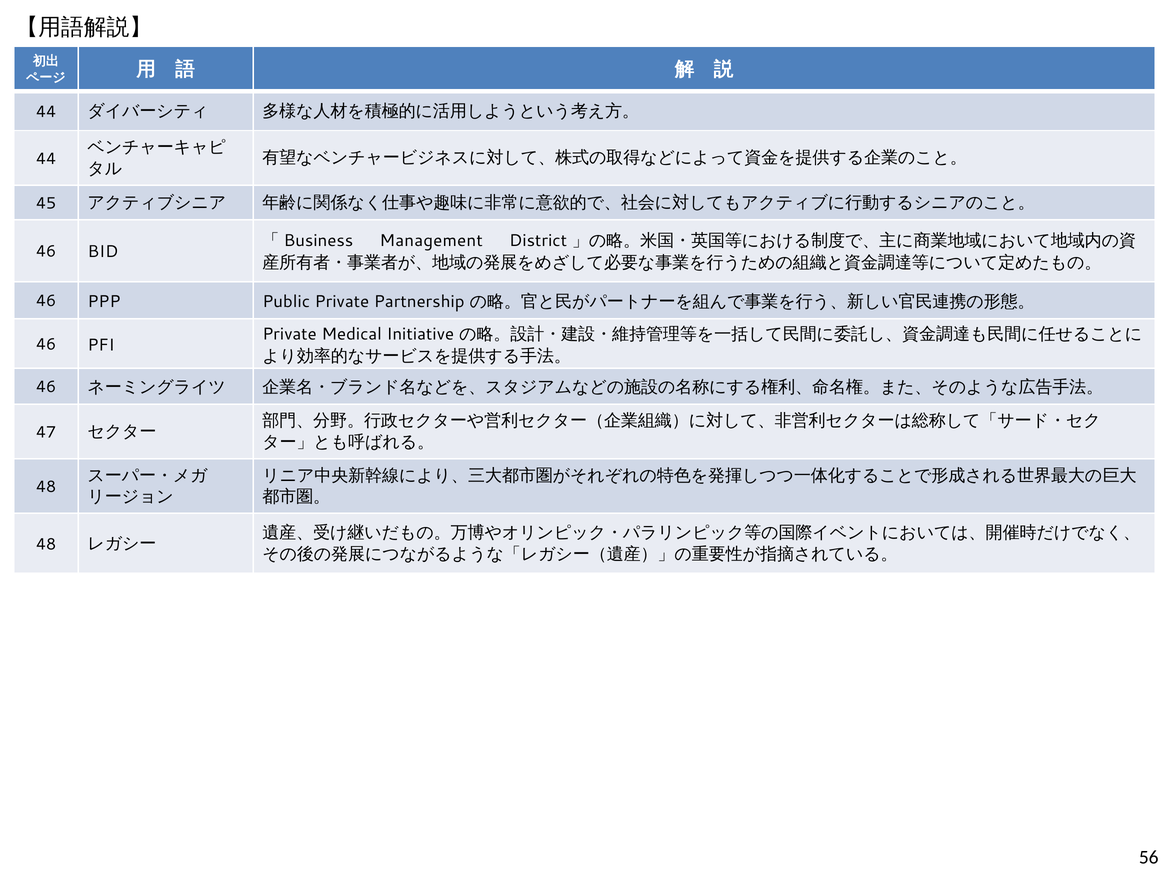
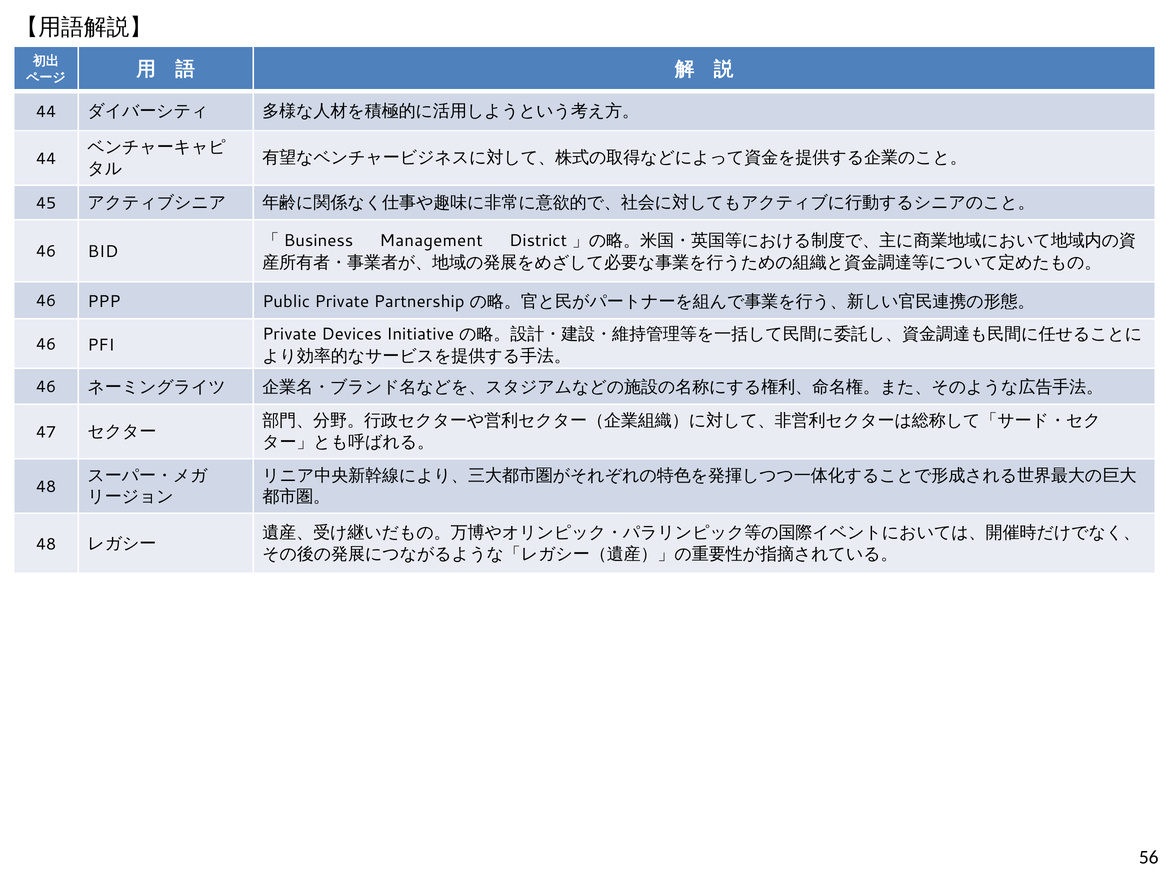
Medical: Medical -> Devices
